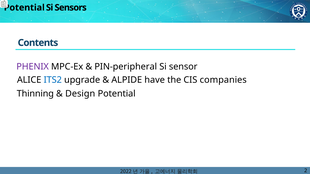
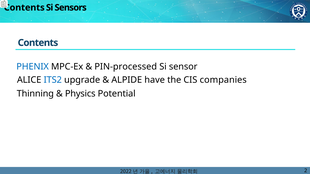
Potential at (24, 8): Potential -> Contents
PHENIX colour: purple -> blue
PIN-peripheral: PIN-peripheral -> PIN-processed
Design: Design -> Physics
